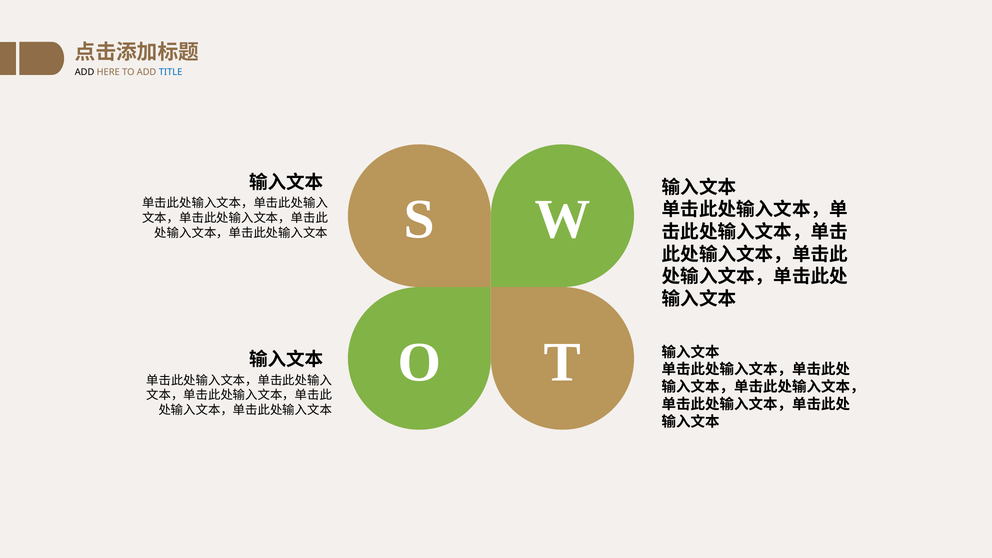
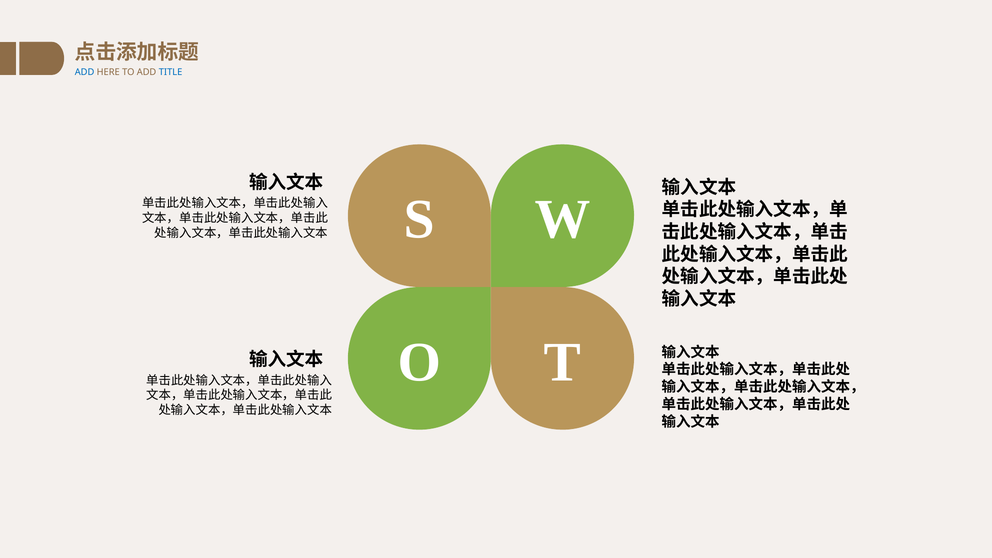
ADD at (85, 72) colour: black -> blue
